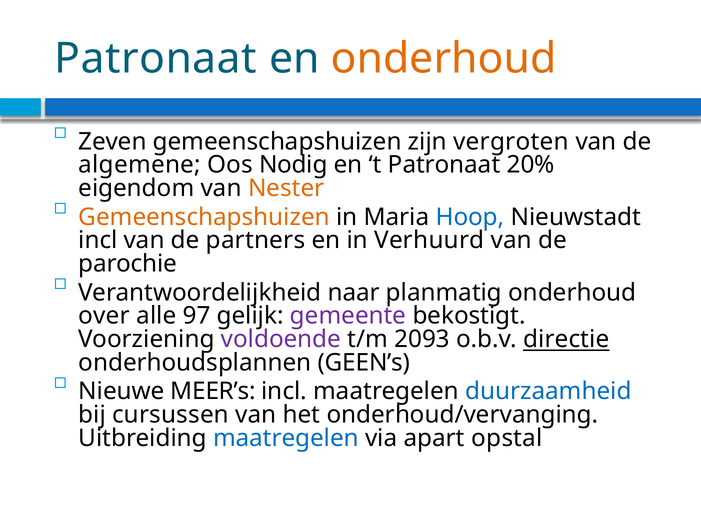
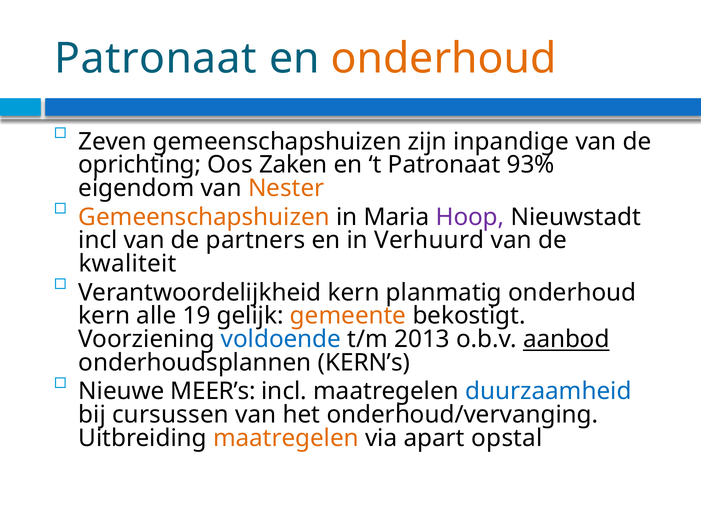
vergroten: vergroten -> inpandige
algemene: algemene -> oprichting
Nodig: Nodig -> Zaken
20%: 20% -> 93%
Hoop colour: blue -> purple
parochie: parochie -> kwaliteit
Verantwoordelijkheid naar: naar -> kern
over at (104, 316): over -> kern
97: 97 -> 19
gemeente colour: purple -> orange
voldoende colour: purple -> blue
2093: 2093 -> 2013
directie: directie -> aanbod
GEEN’s: GEEN’s -> KERN’s
maatregelen at (286, 438) colour: blue -> orange
